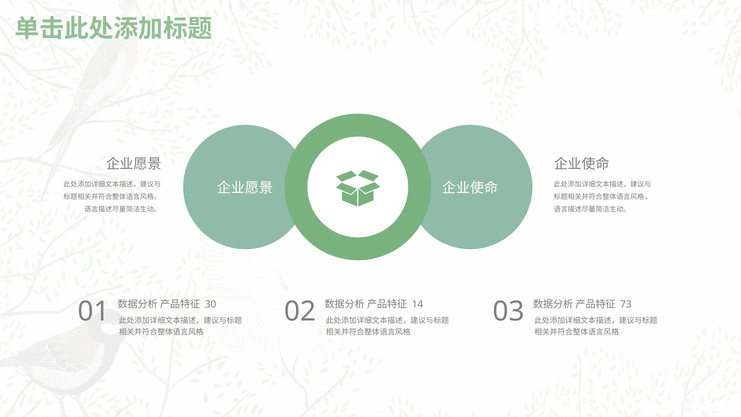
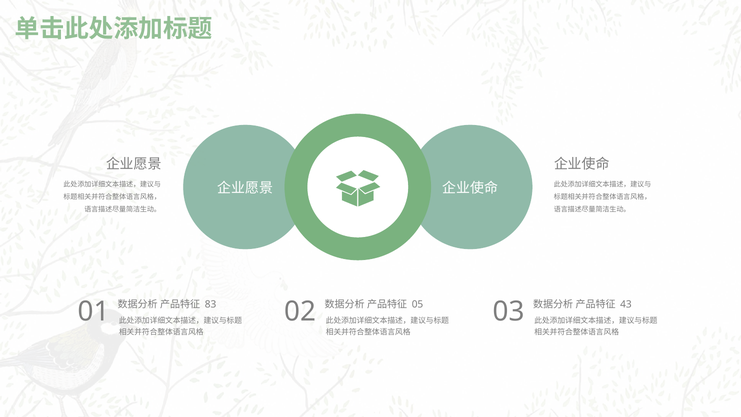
30: 30 -> 83
14: 14 -> 05
73: 73 -> 43
